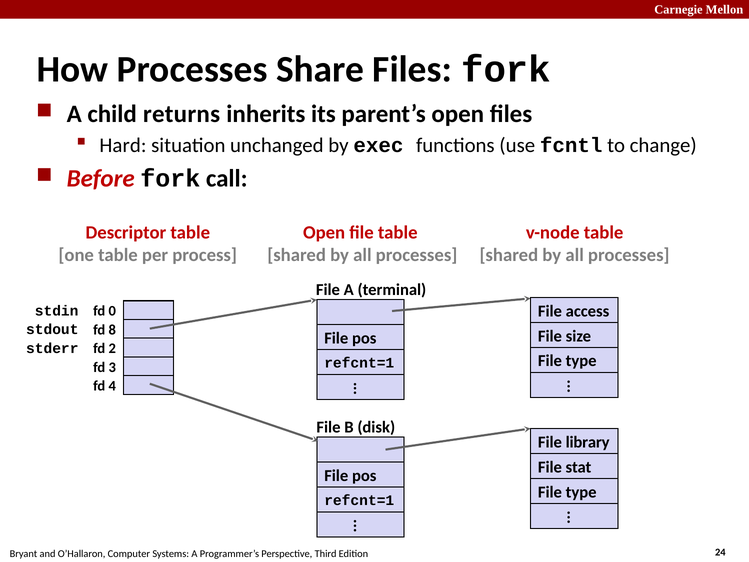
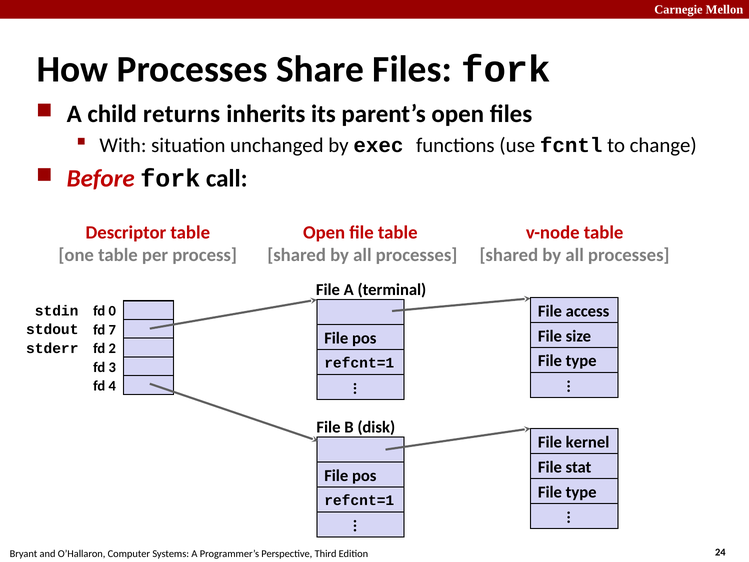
Hard: Hard -> With
8: 8 -> 7
library: library -> kernel
